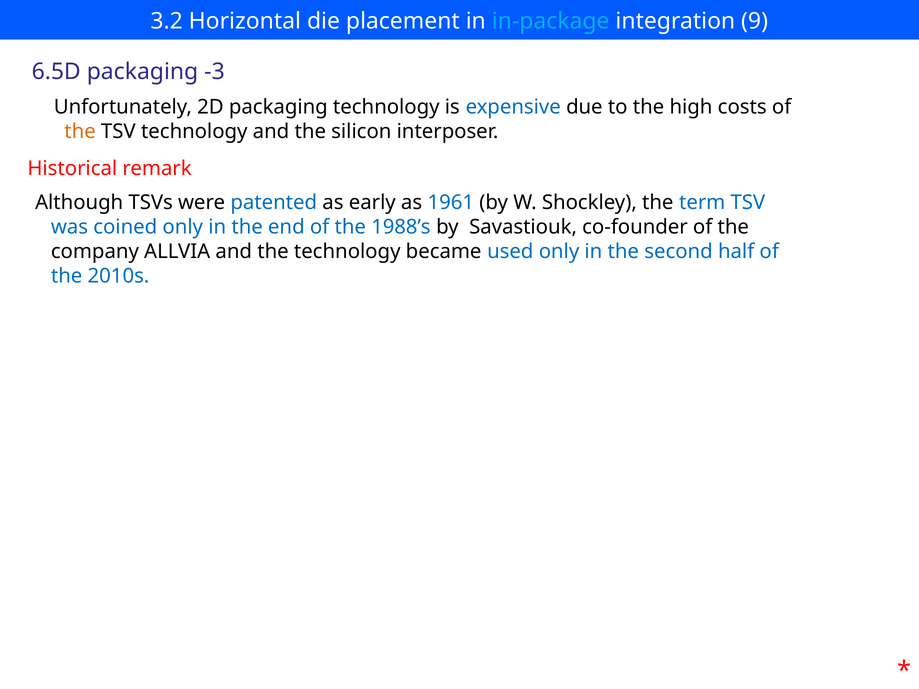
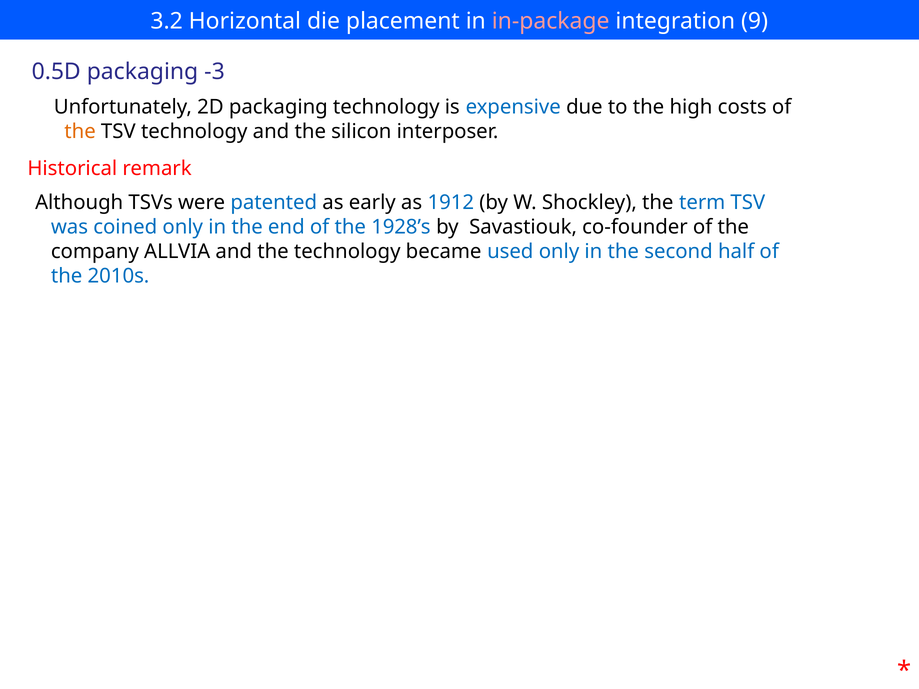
in-package colour: light blue -> pink
6.5D: 6.5D -> 0.5D
1961: 1961 -> 1912
1988’s: 1988’s -> 1928’s
